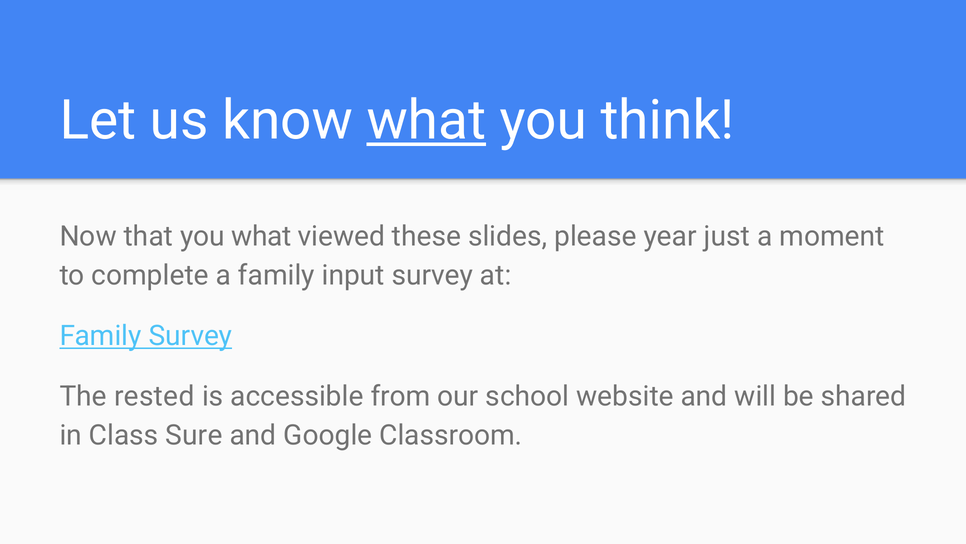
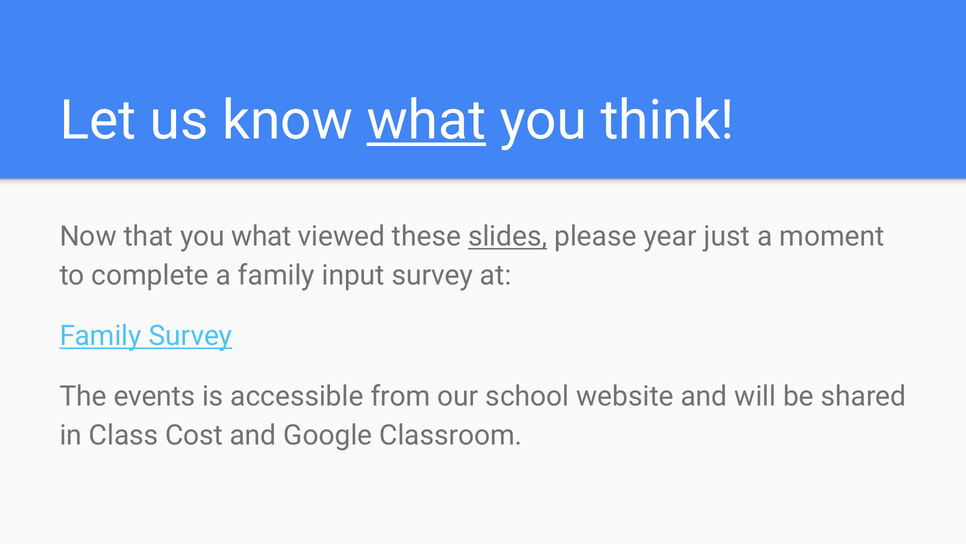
slides underline: none -> present
rested: rested -> events
Sure: Sure -> Cost
